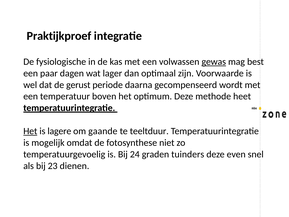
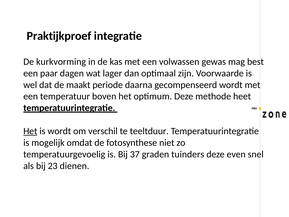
fysiologische: fysiologische -> kurkvorming
gewas underline: present -> none
gerust: gerust -> maakt
is lagere: lagere -> wordt
gaande: gaande -> verschil
24: 24 -> 37
